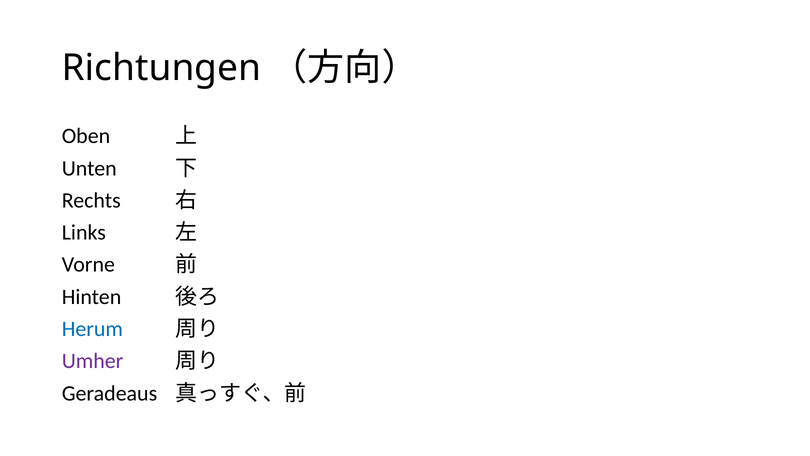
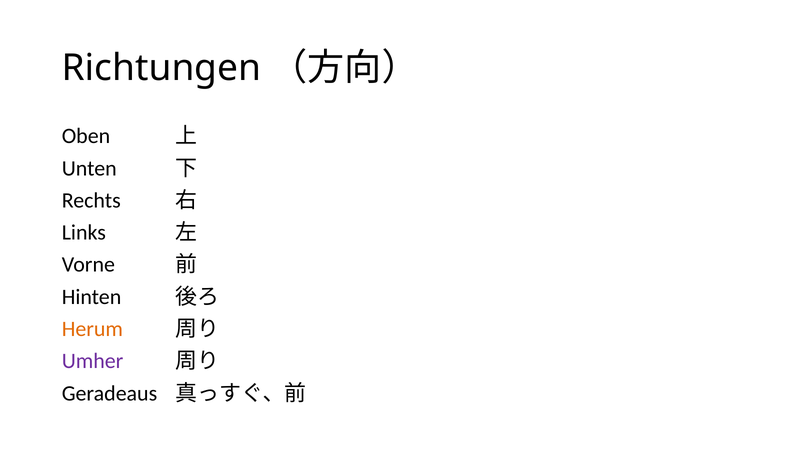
Herum colour: blue -> orange
